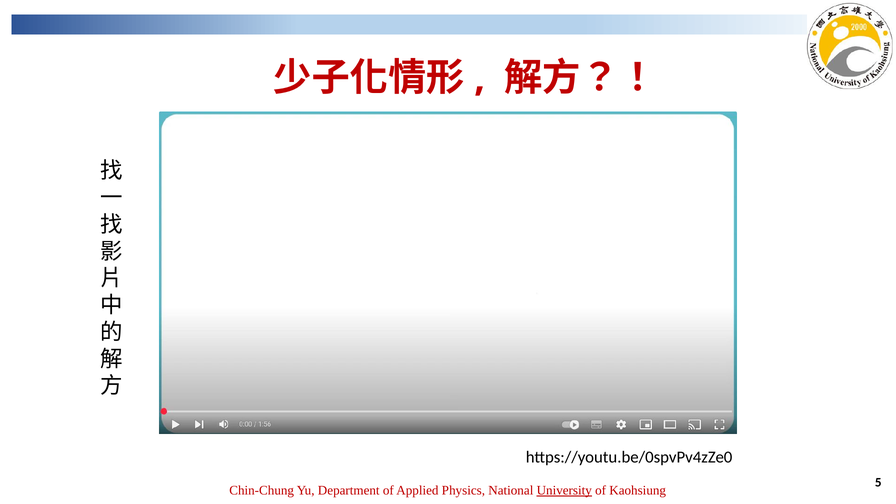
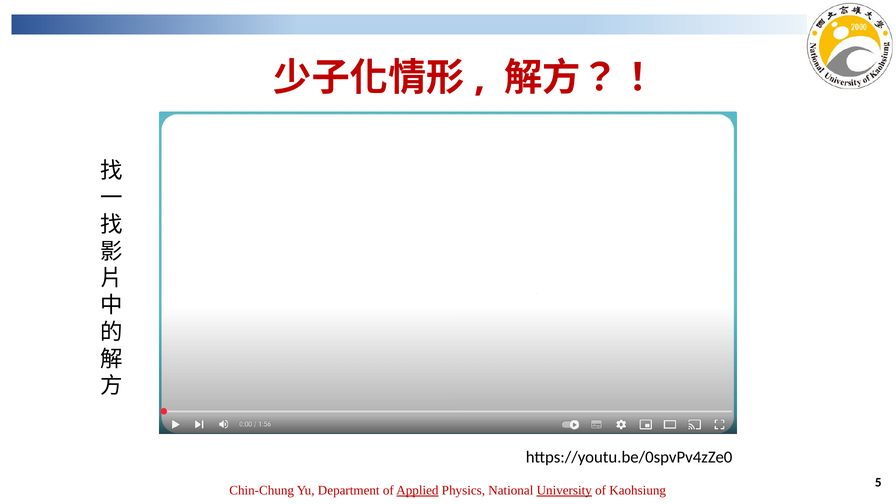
Applied underline: none -> present
